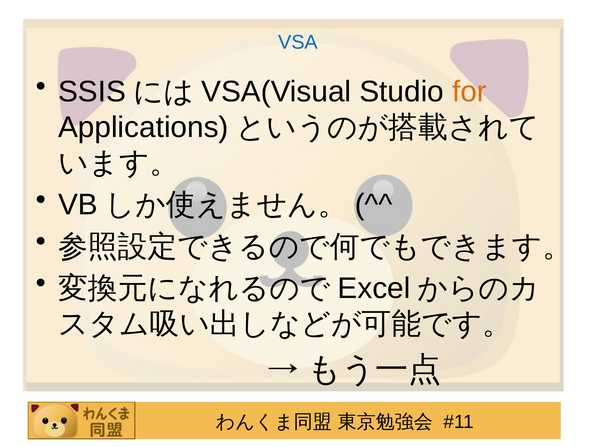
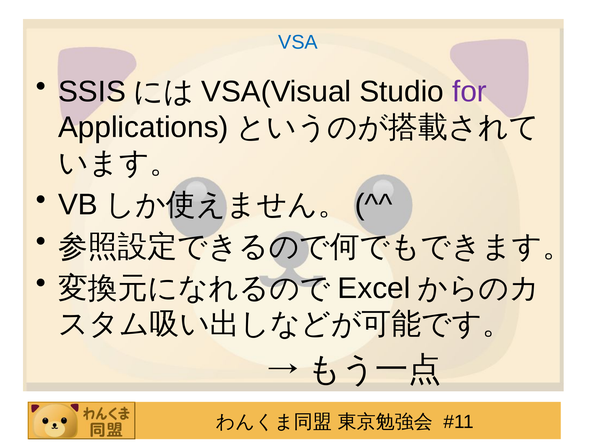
for colour: orange -> purple
